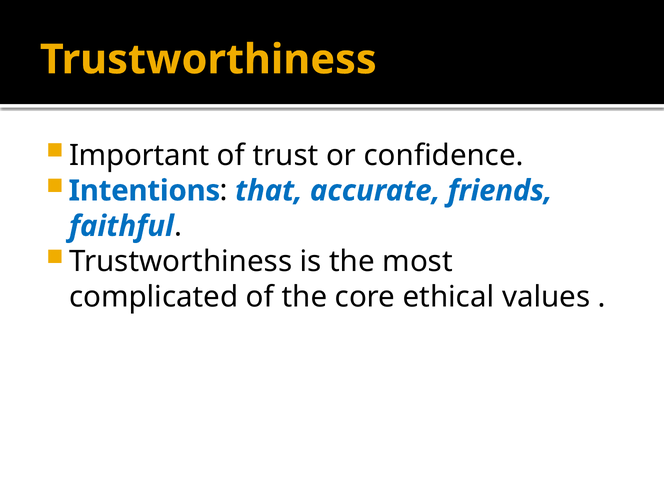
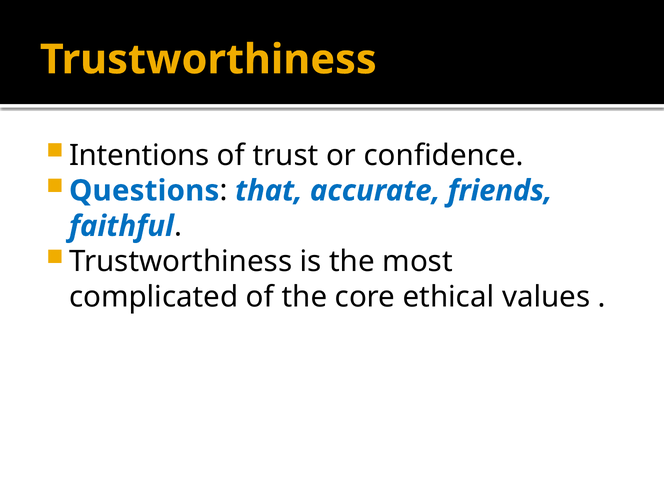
Important: Important -> Intentions
Intentions: Intentions -> Questions
